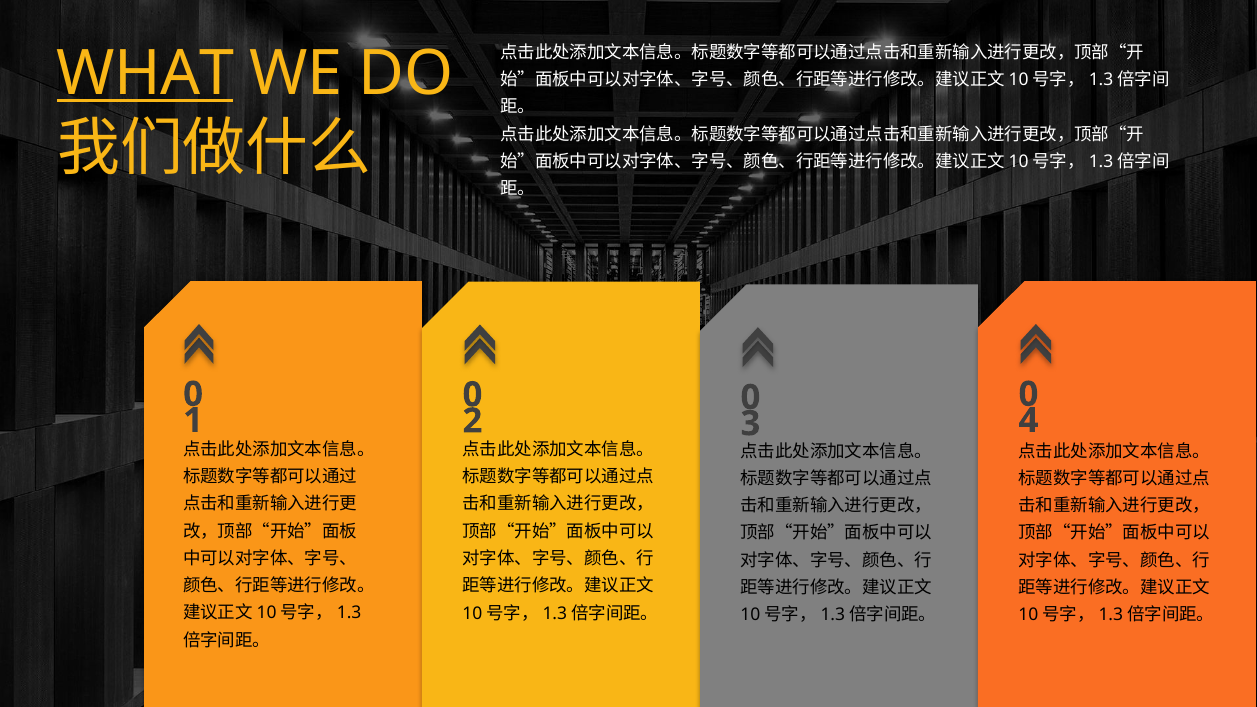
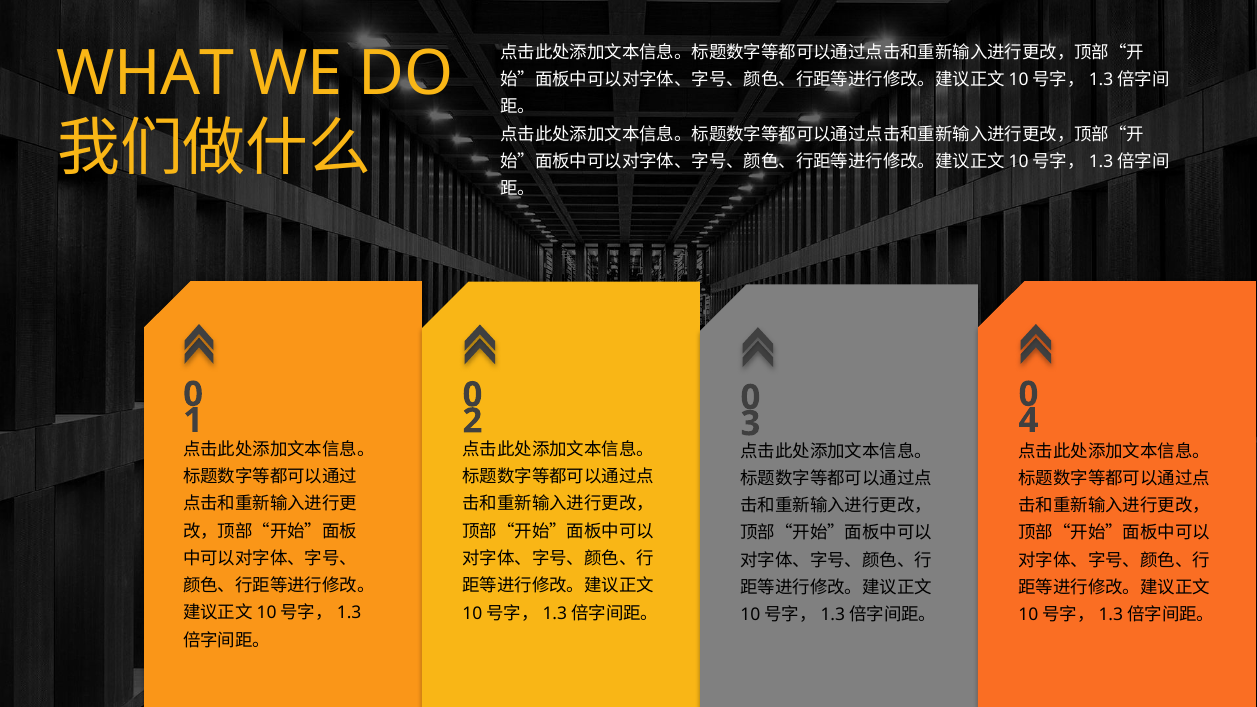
WHAT underline: present -> none
